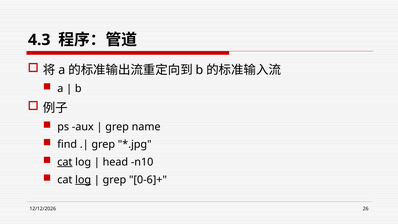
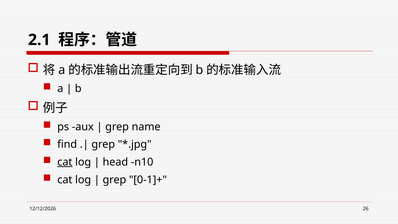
4.3: 4.3 -> 2.1
log at (83, 180) underline: present -> none
0-6]+: 0-6]+ -> 0-1]+
